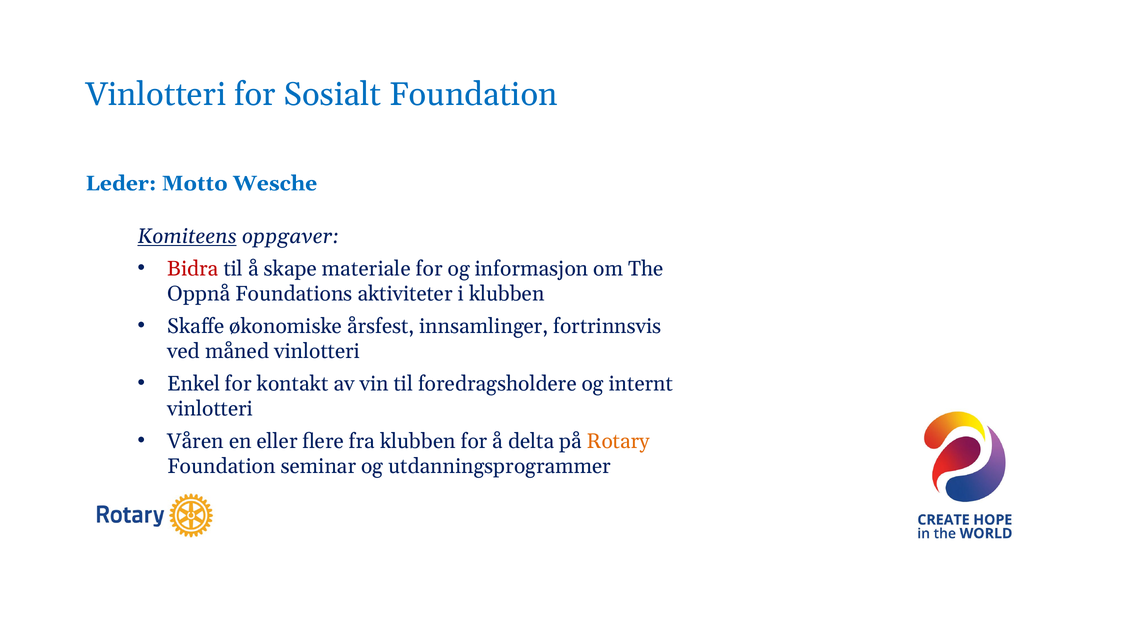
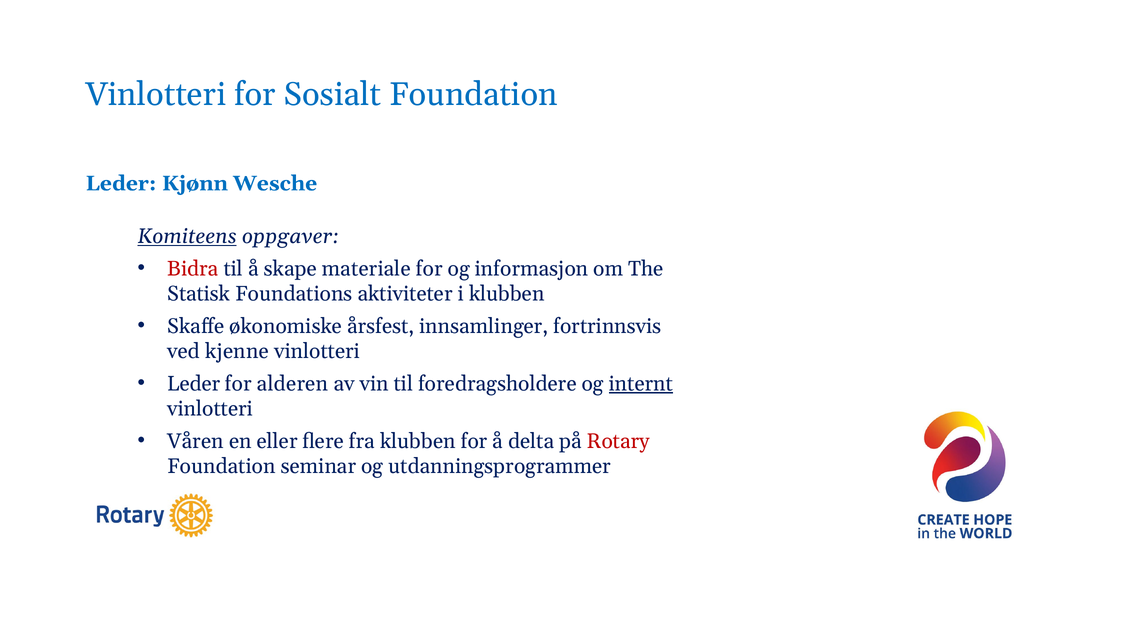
Motto: Motto -> Kjønn
Oppnå: Oppnå -> Statisk
måned: måned -> kjenne
Enkel at (194, 384): Enkel -> Leder
kontakt: kontakt -> alderen
internt underline: none -> present
Rotary colour: orange -> red
